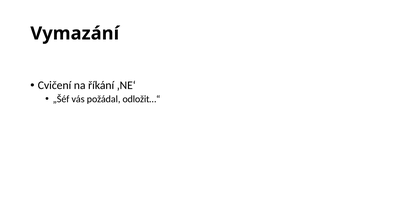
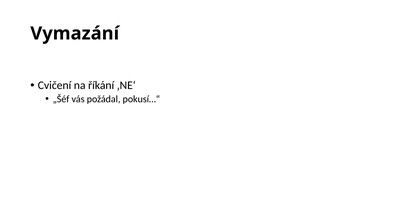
odložit…“: odložit…“ -> pokusí…“
